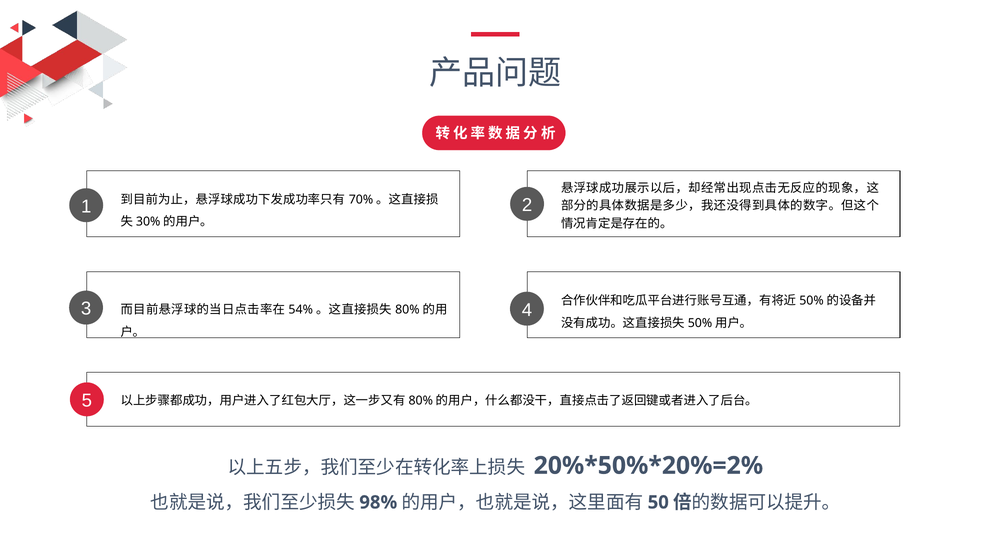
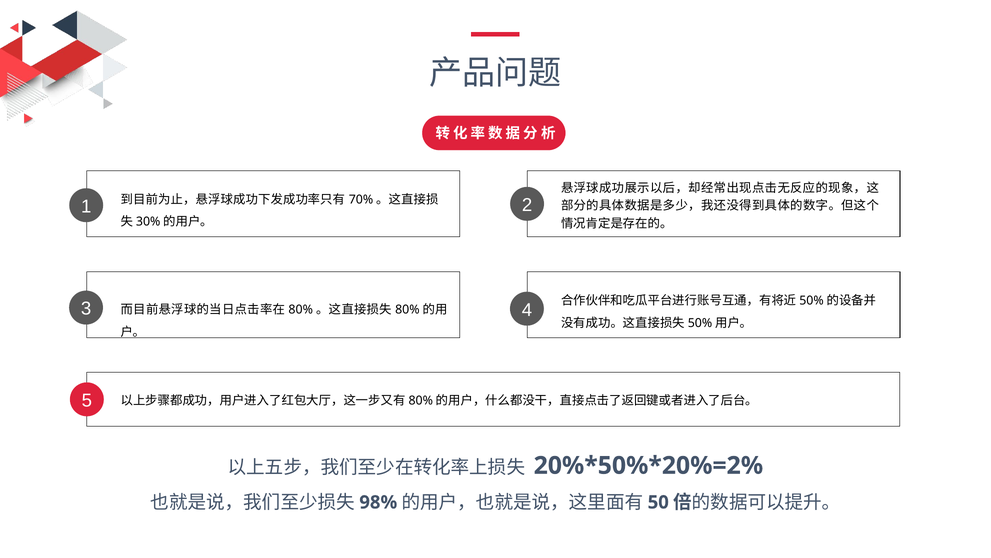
54% at (301, 310): 54% -> 80%
